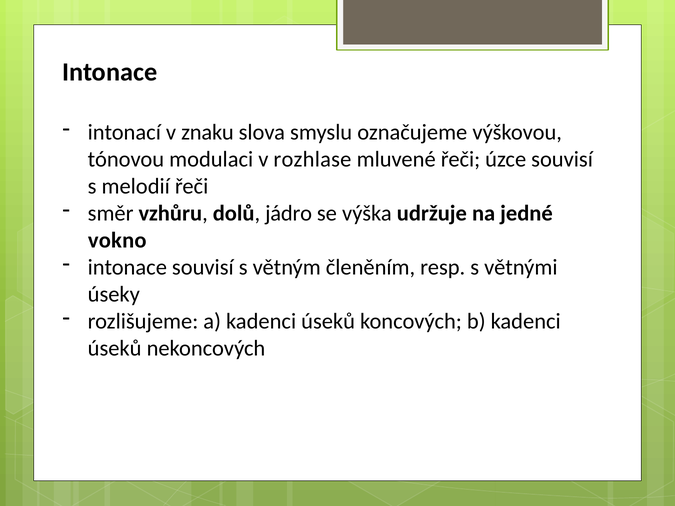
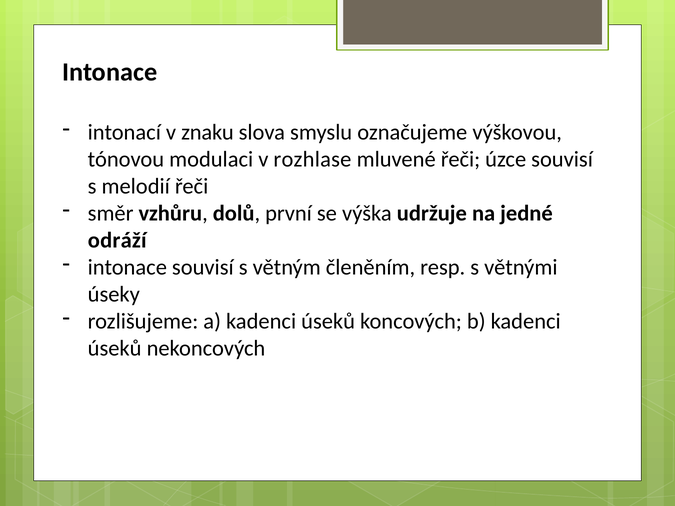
jádro: jádro -> první
vokno: vokno -> odráží
